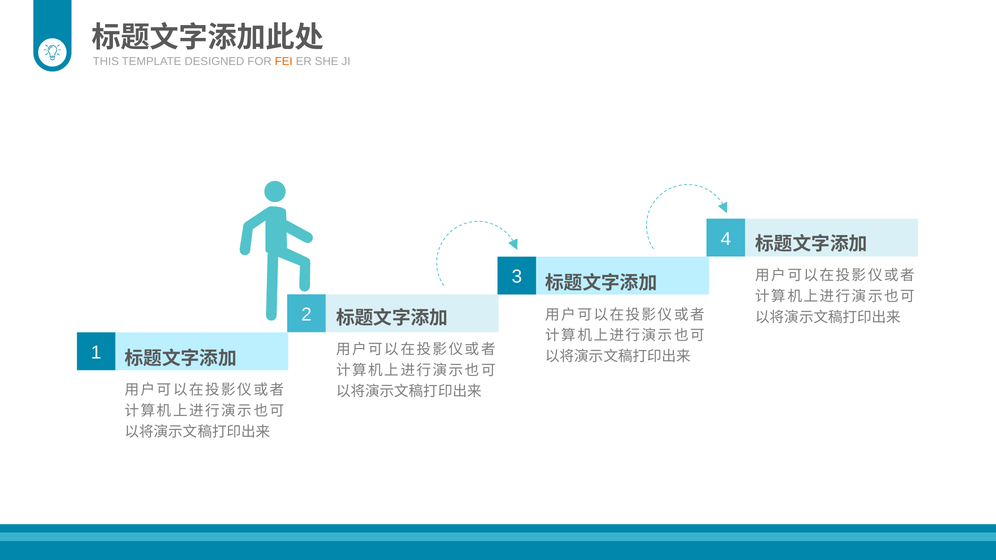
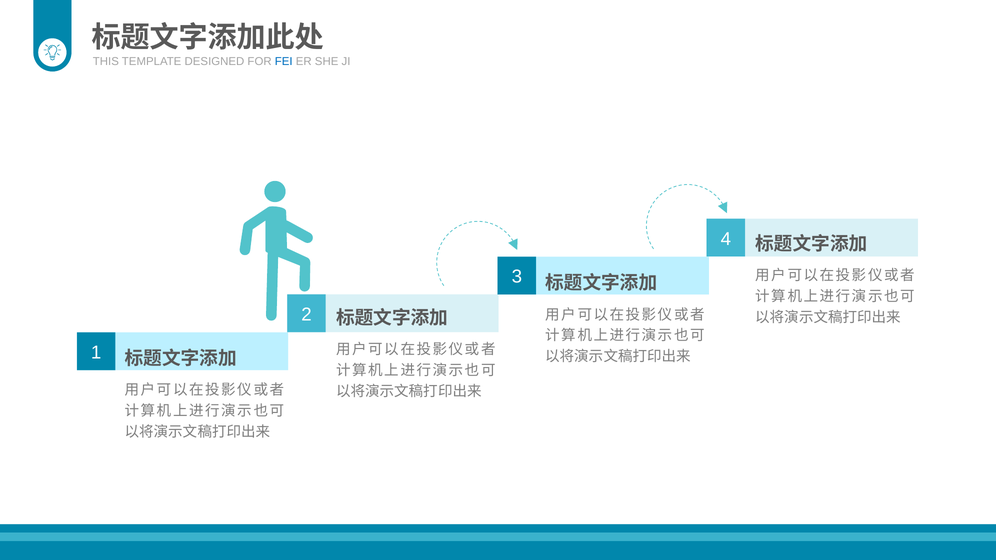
FEI colour: orange -> blue
